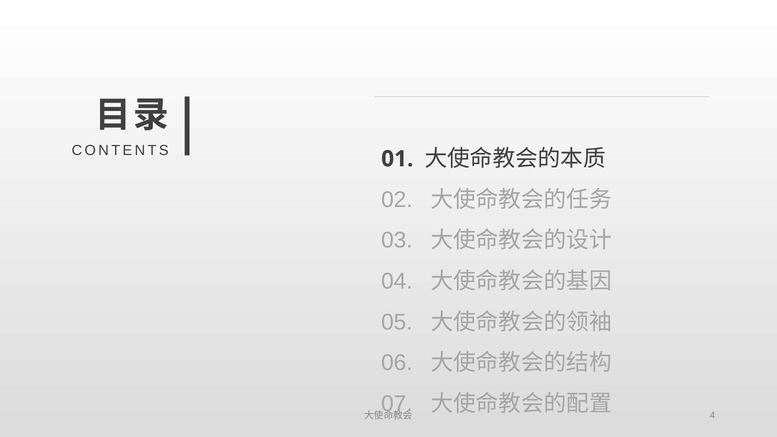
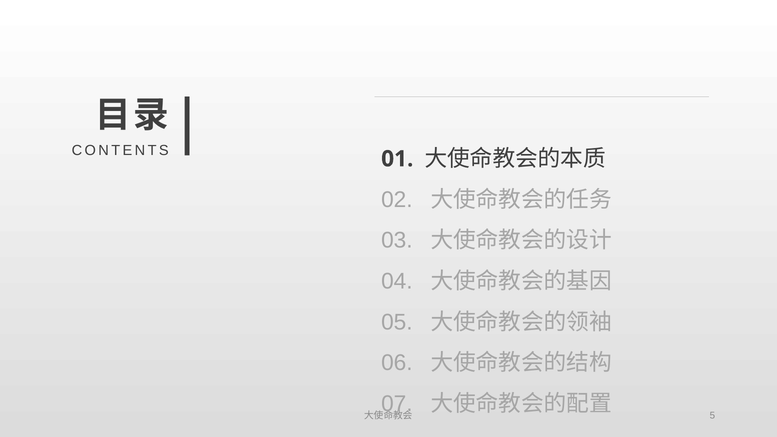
4: 4 -> 5
